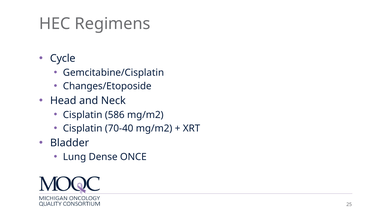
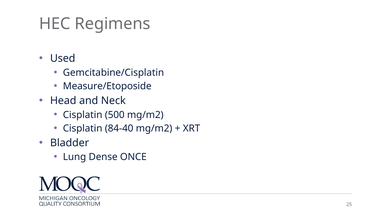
Cycle: Cycle -> Used
Changes/Etoposide: Changes/Etoposide -> Measure/Etoposide
586: 586 -> 500
70-40: 70-40 -> 84-40
